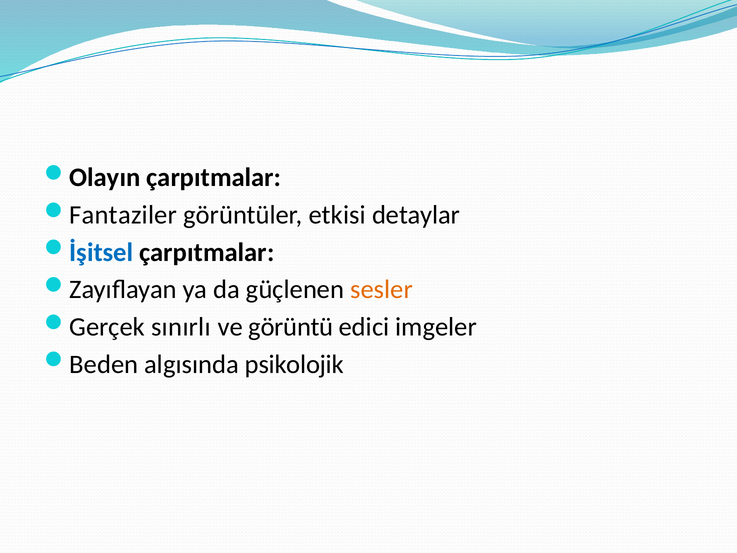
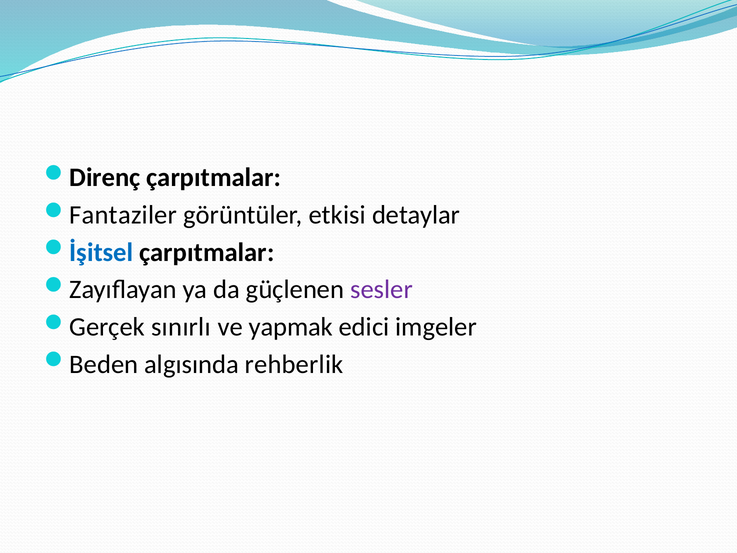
Olayın: Olayın -> Direnç
sesler colour: orange -> purple
görüntü: görüntü -> yapmak
psikolojik: psikolojik -> rehberlik
